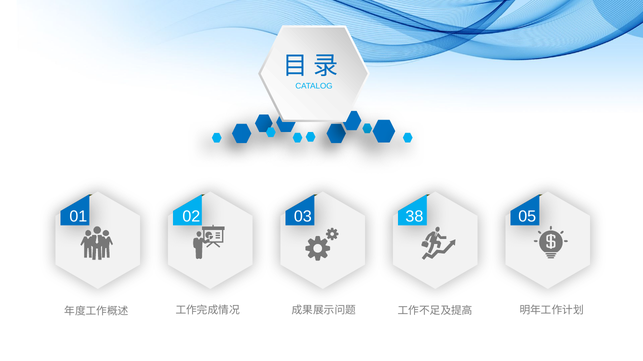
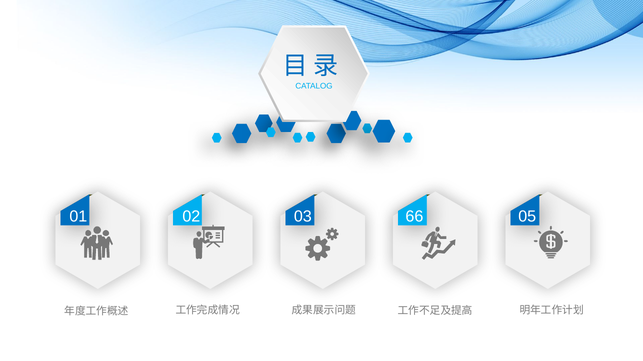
38: 38 -> 66
